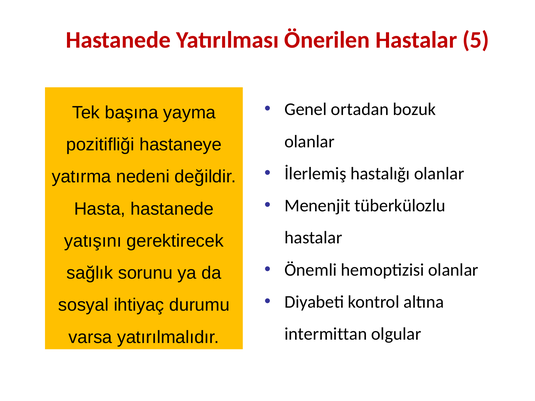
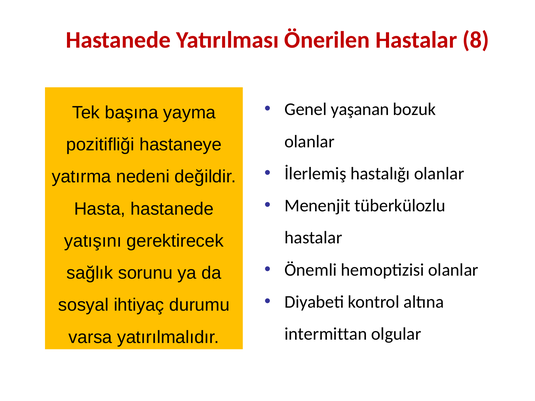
5: 5 -> 8
ortadan: ortadan -> yaşanan
